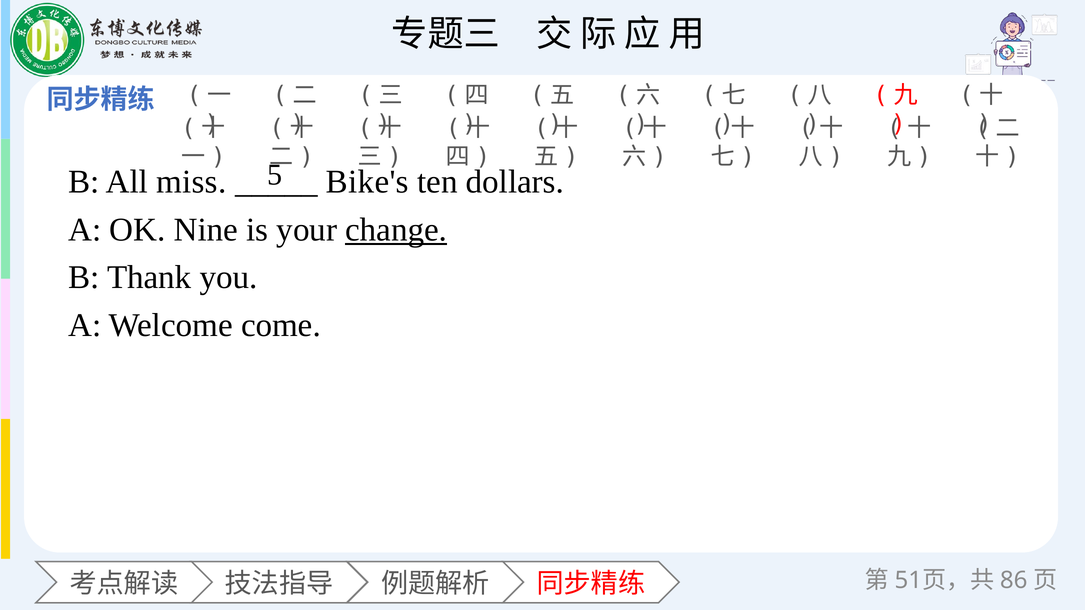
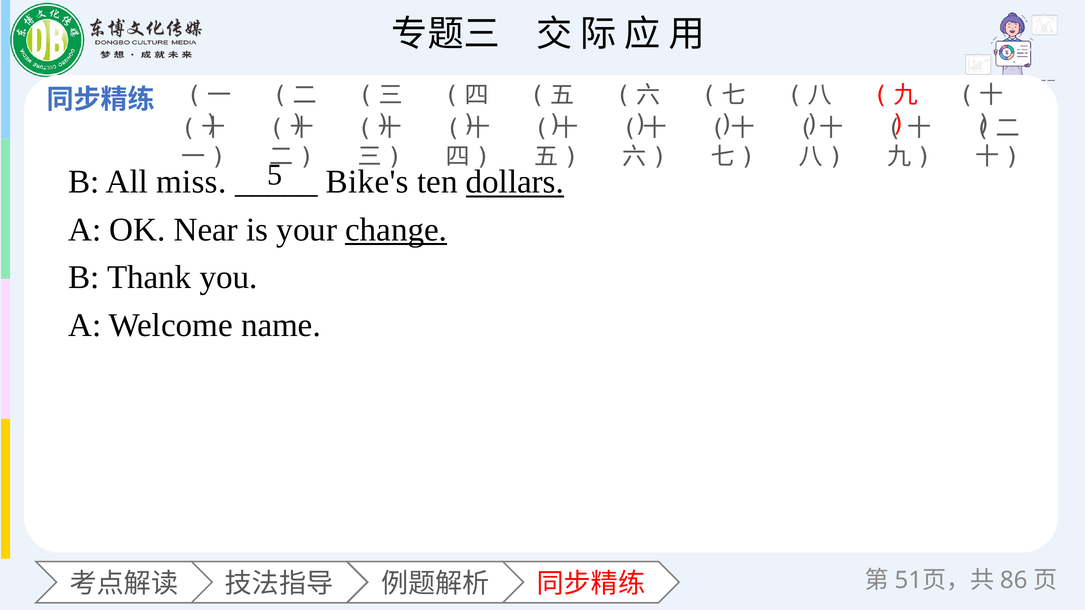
dollars underline: none -> present
Nine: Nine -> Near
come: come -> name
